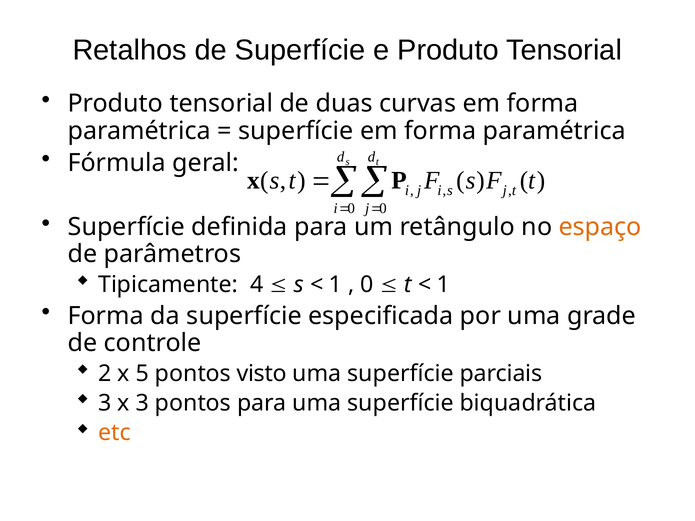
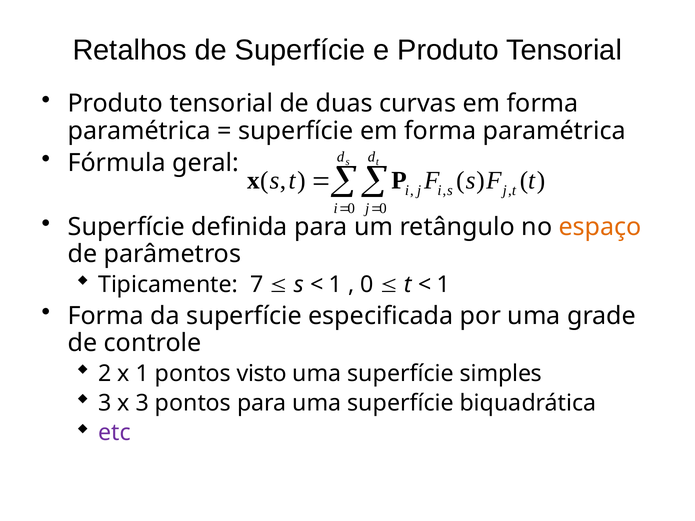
4: 4 -> 7
x 5: 5 -> 1
parciais: parciais -> simples
etc colour: orange -> purple
